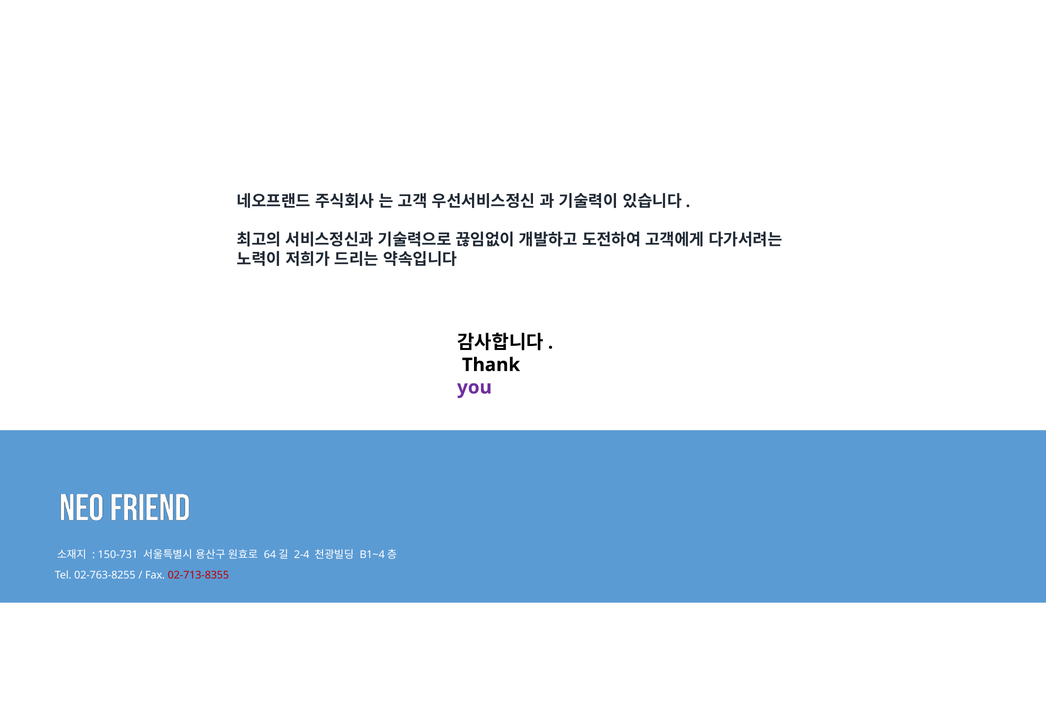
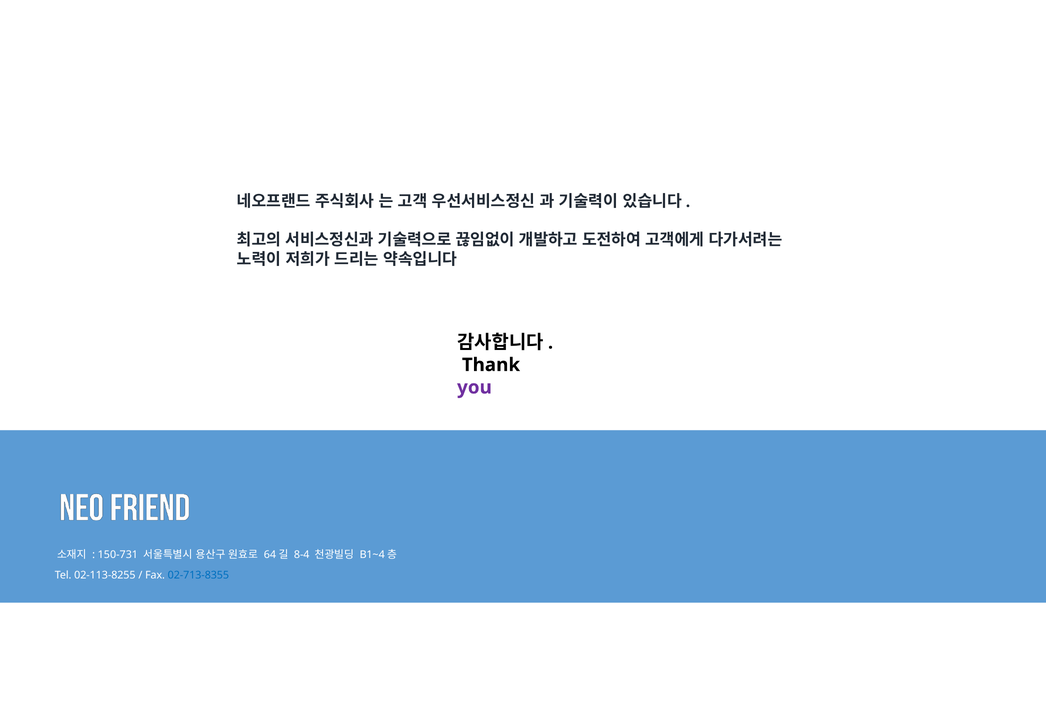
2-4: 2-4 -> 8-4
02-763-8255: 02-763-8255 -> 02-113-8255
02-713-8355 colour: red -> blue
